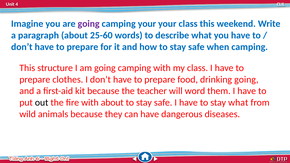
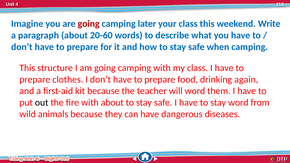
going at (89, 24) colour: purple -> red
camping your: your -> later
25-60: 25-60 -> 20-60
drinking going: going -> again
stay what: what -> word
